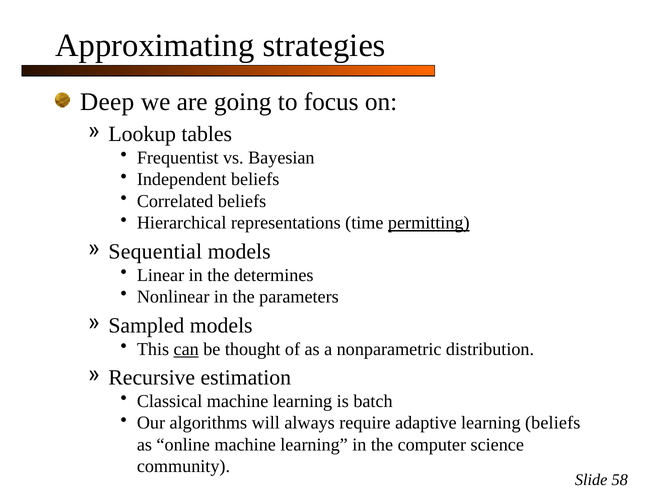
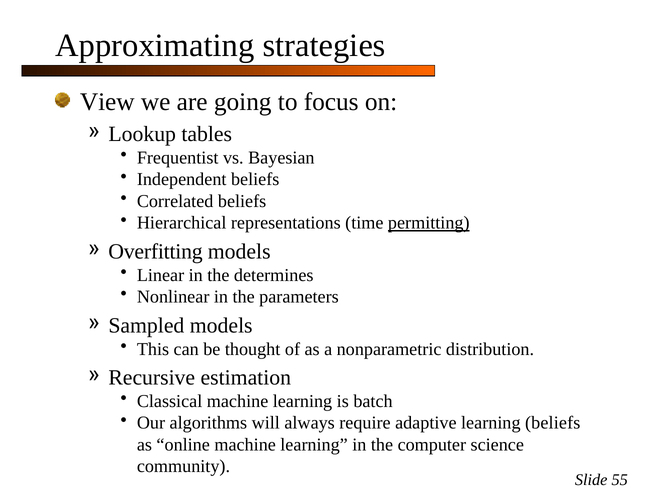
Deep: Deep -> View
Sequential: Sequential -> Overfitting
can underline: present -> none
58: 58 -> 55
